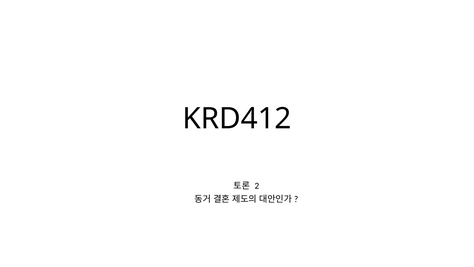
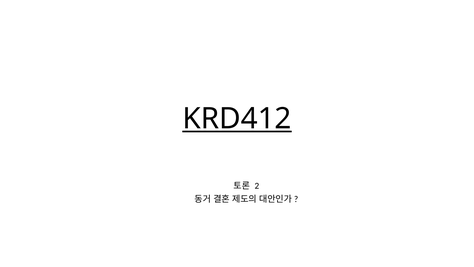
KRD412 underline: none -> present
